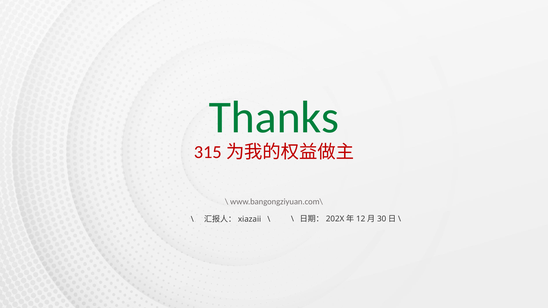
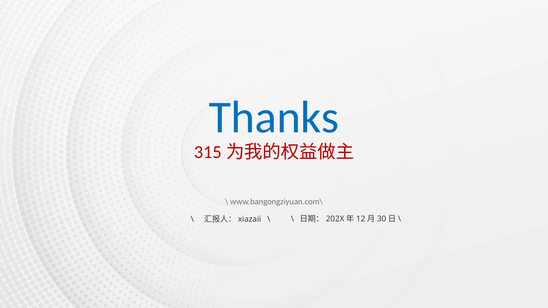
Thanks colour: green -> blue
